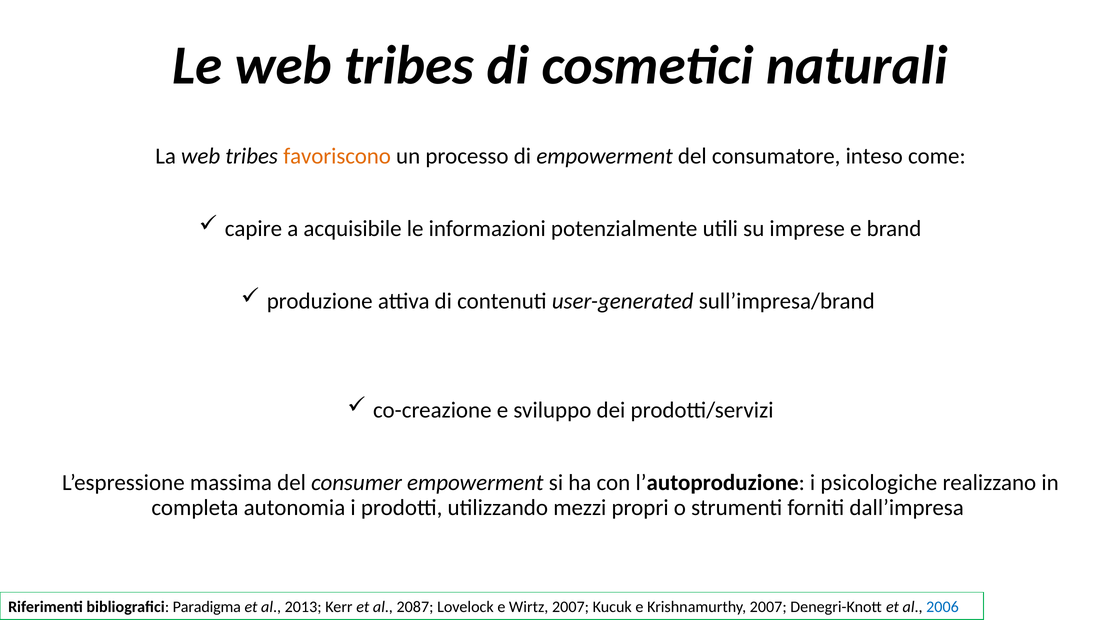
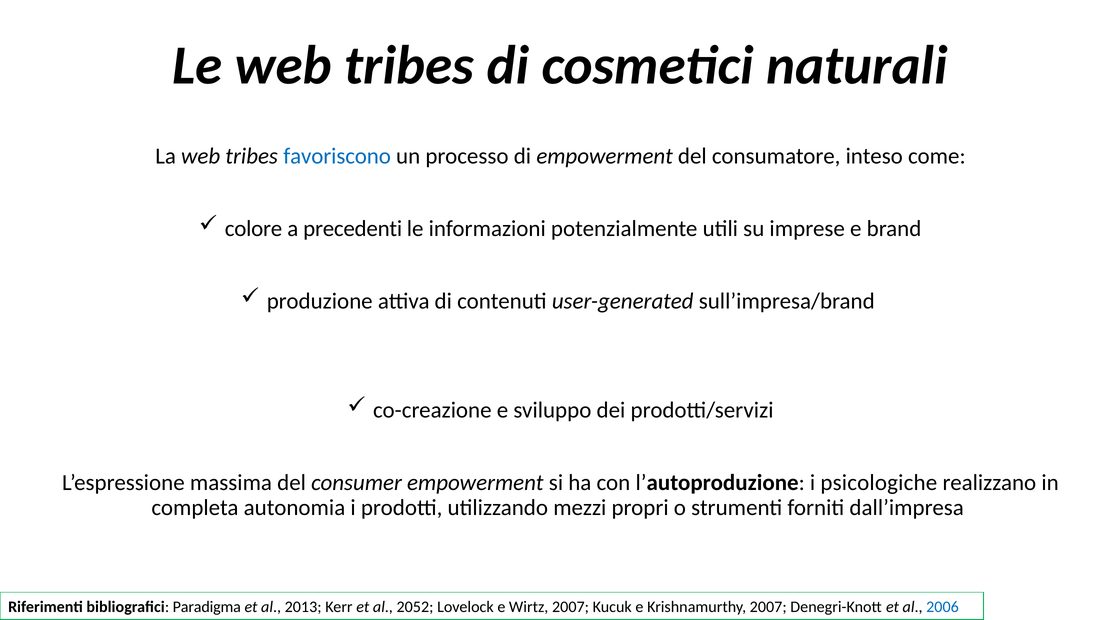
favoriscono colour: orange -> blue
capire: capire -> colore
acquisibile: acquisibile -> precedenti
2087: 2087 -> 2052
